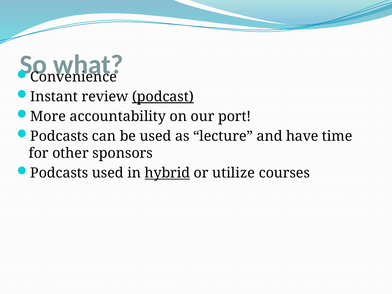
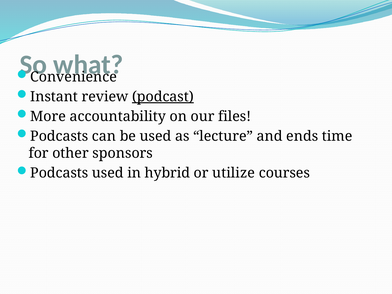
port: port -> files
have: have -> ends
hybrid underline: present -> none
